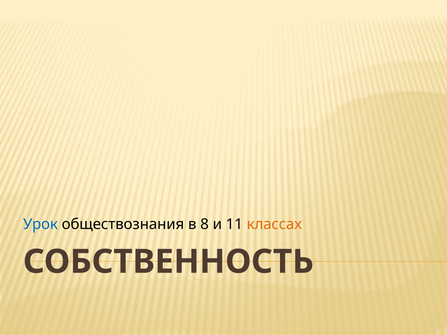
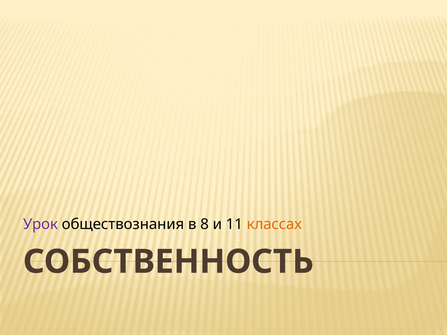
Урок colour: blue -> purple
